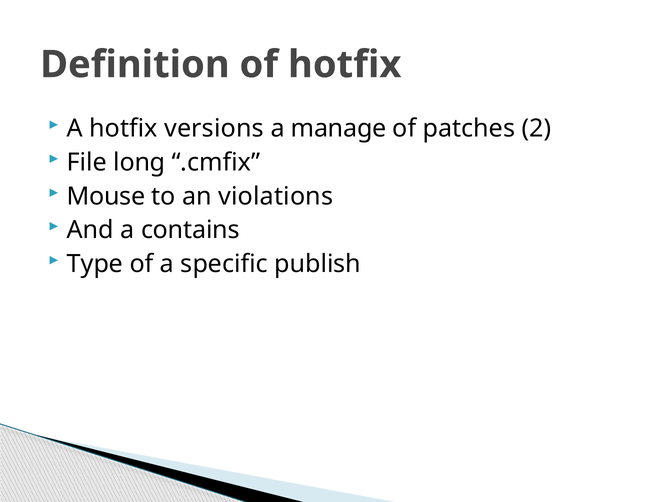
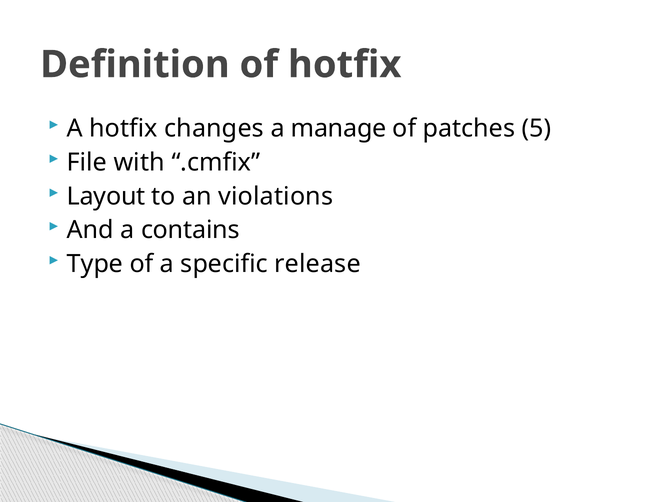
versions: versions -> changes
2: 2 -> 5
long: long -> with
Mouse: Mouse -> Layout
publish: publish -> release
